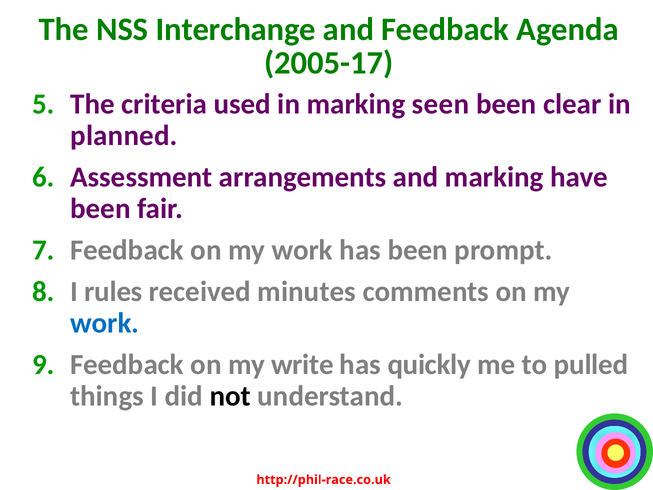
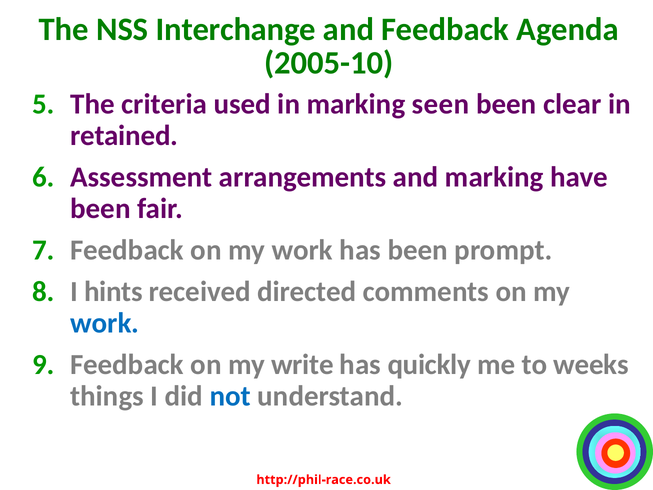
2005-17: 2005-17 -> 2005-10
planned: planned -> retained
rules: rules -> hints
minutes: minutes -> directed
pulled: pulled -> weeks
not colour: black -> blue
